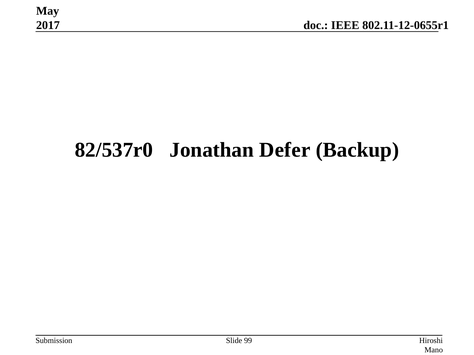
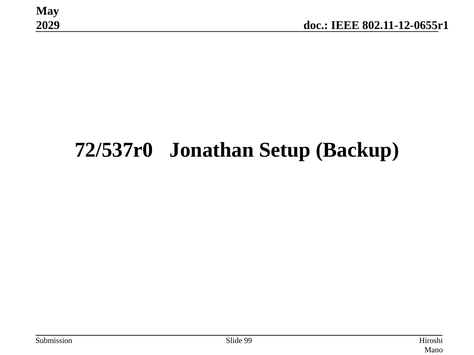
2017: 2017 -> 2029
82/537r0: 82/537r0 -> 72/537r0
Defer: Defer -> Setup
